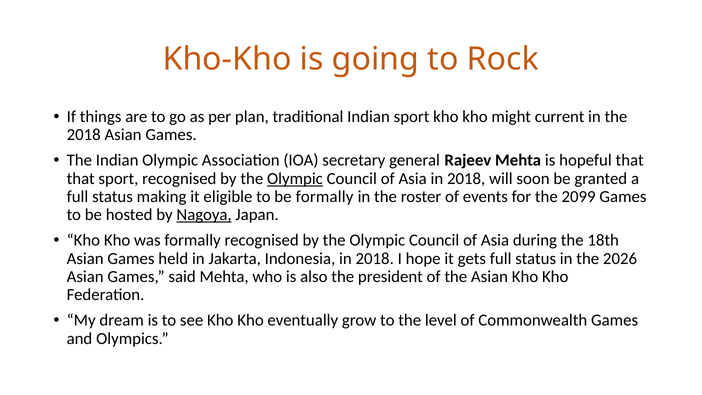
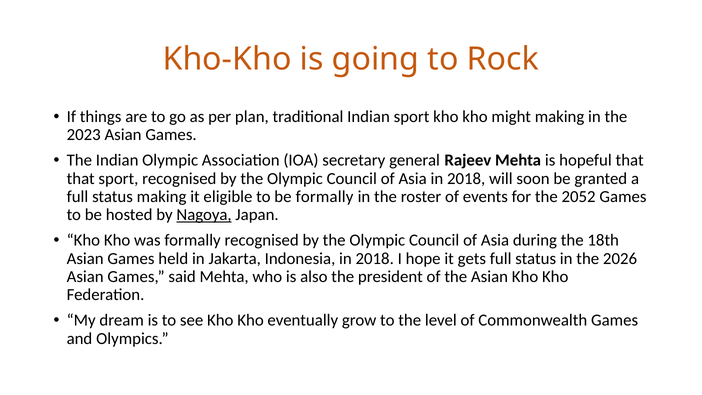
might current: current -> making
2018 at (84, 135): 2018 -> 2023
Olympic at (295, 179) underline: present -> none
2099: 2099 -> 2052
